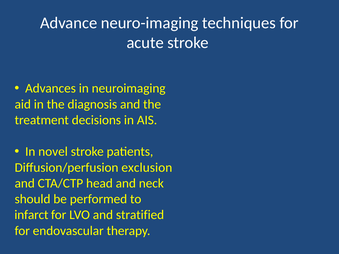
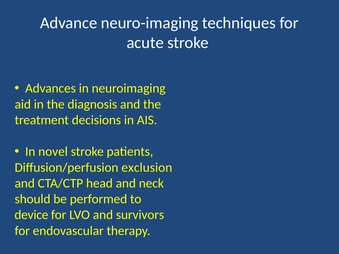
infarct: infarct -> device
stratified: stratified -> survivors
